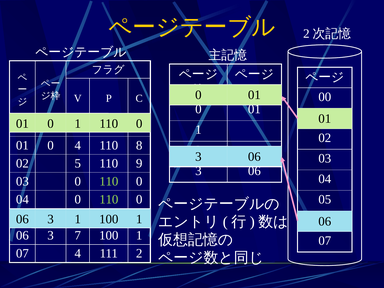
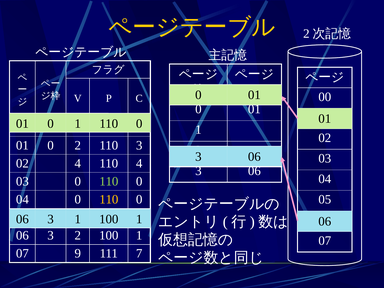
0 4: 4 -> 2
110 8: 8 -> 3
02 5: 5 -> 4
110 9: 9 -> 4
110 at (109, 199) colour: light green -> yellow
3 7: 7 -> 2
07 4: 4 -> 9
111 2: 2 -> 7
